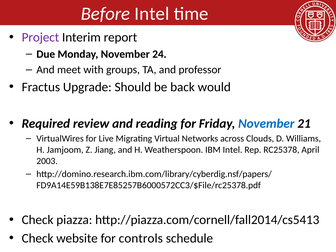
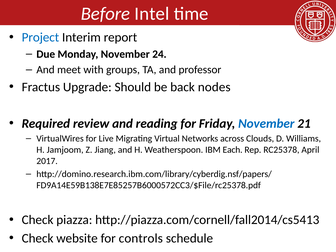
Project colour: purple -> blue
would: would -> nodes
IBM Intel: Intel -> Each
2003: 2003 -> 2017
